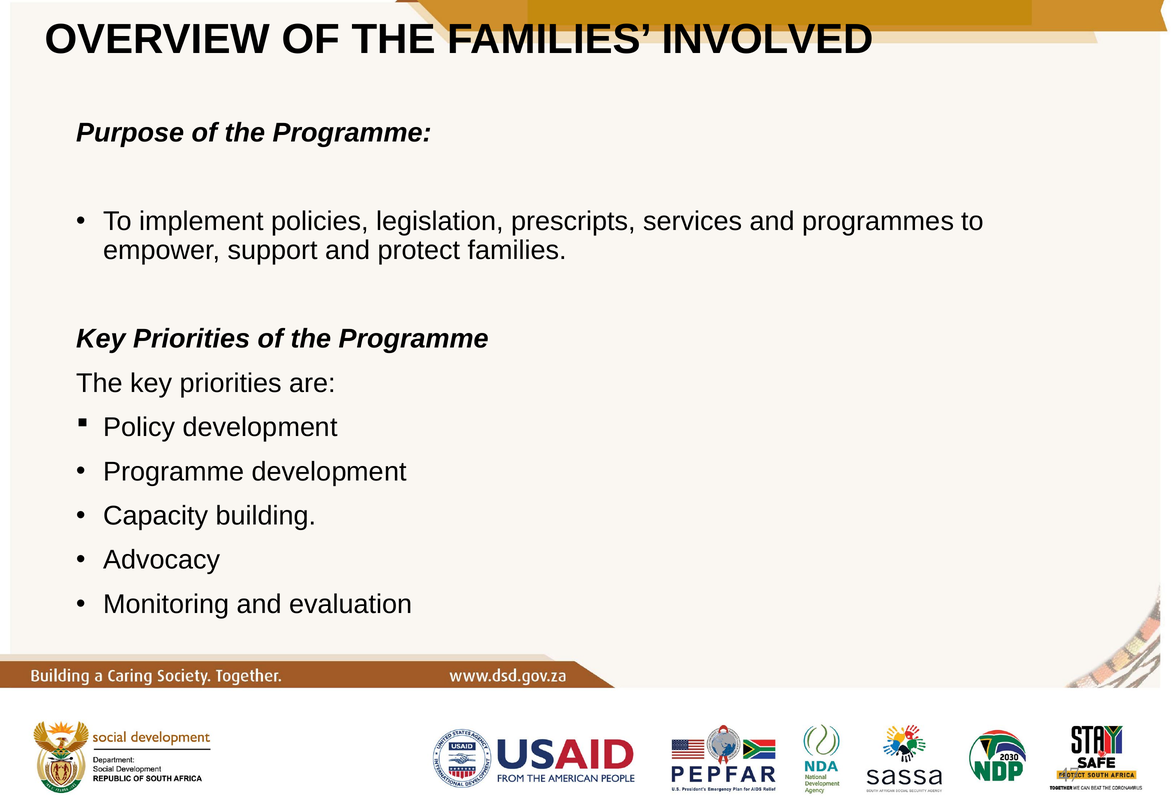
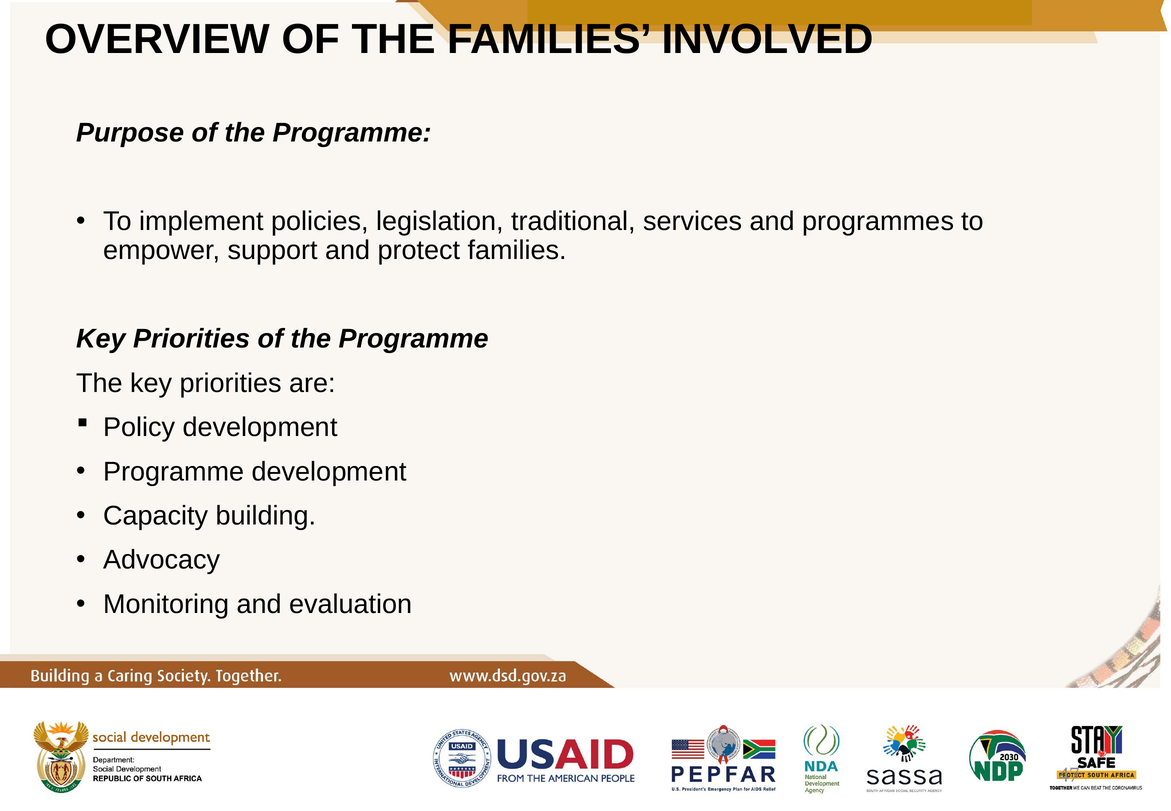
prescripts: prescripts -> traditional
